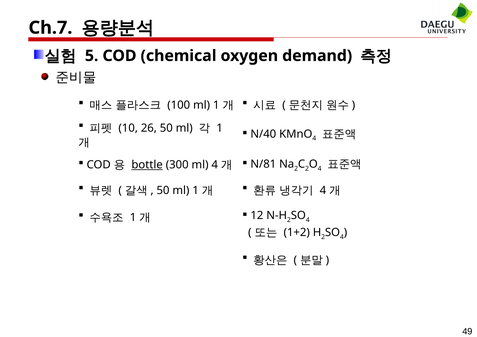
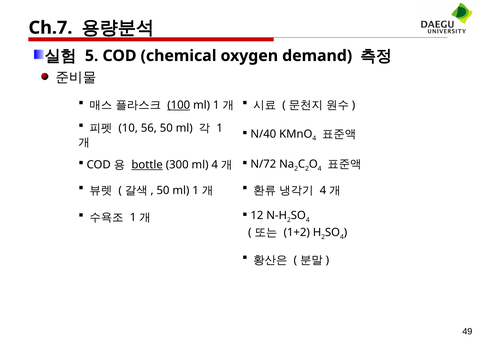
100 underline: none -> present
26: 26 -> 56
N/81: N/81 -> N/72
